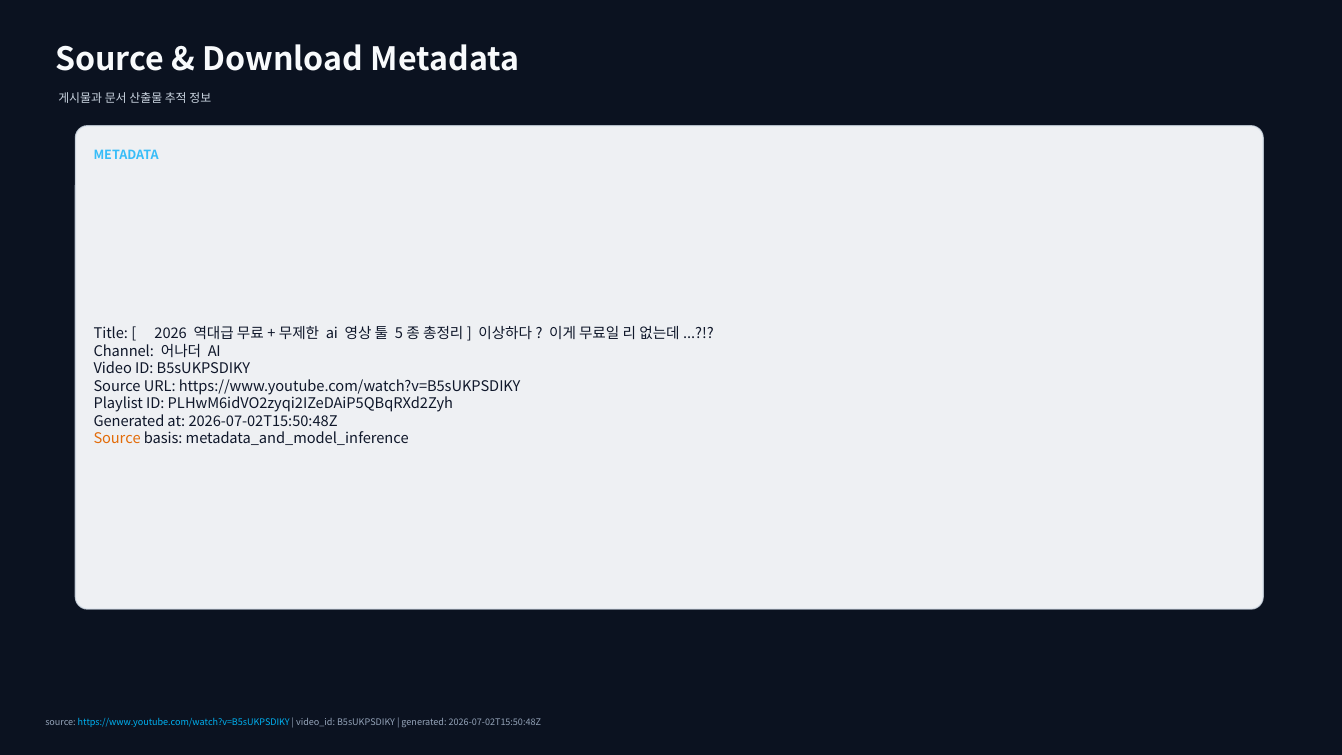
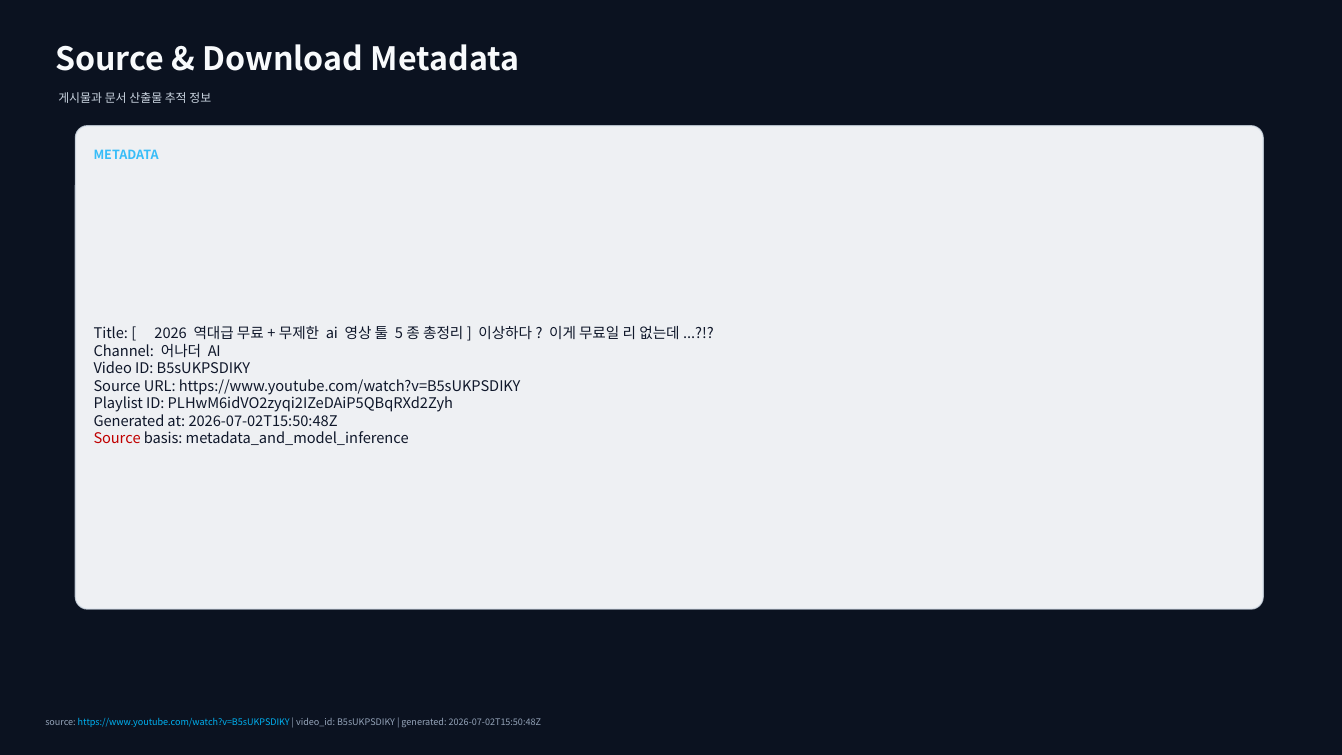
Source at (117, 439) colour: orange -> red
